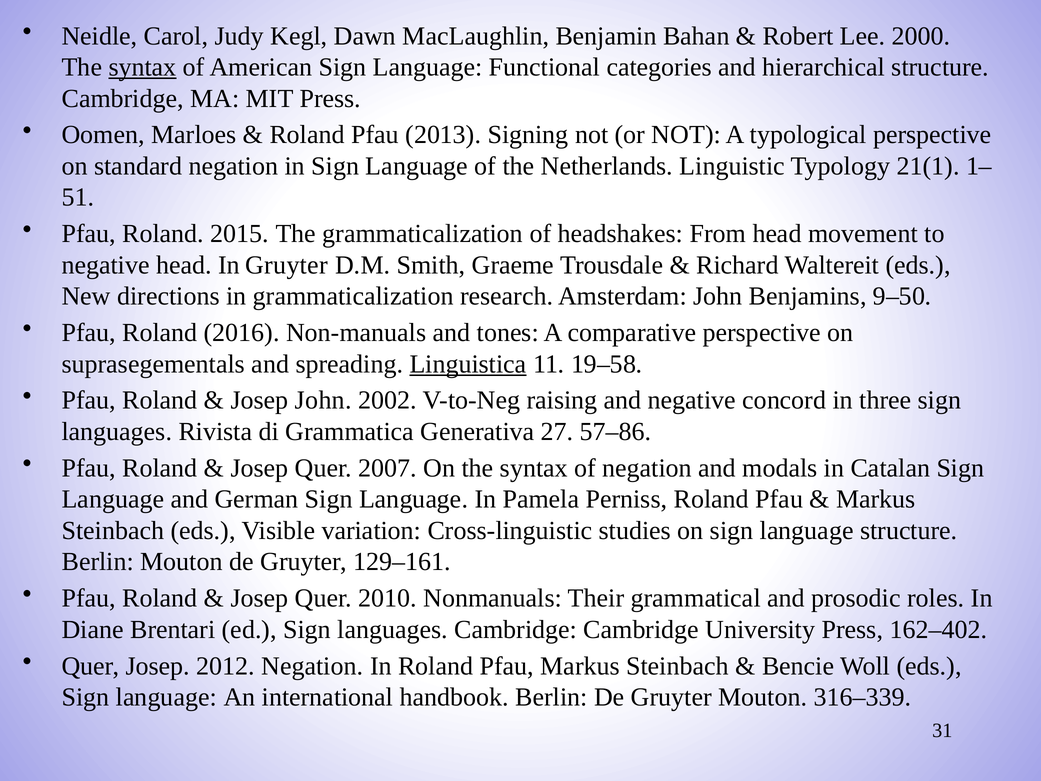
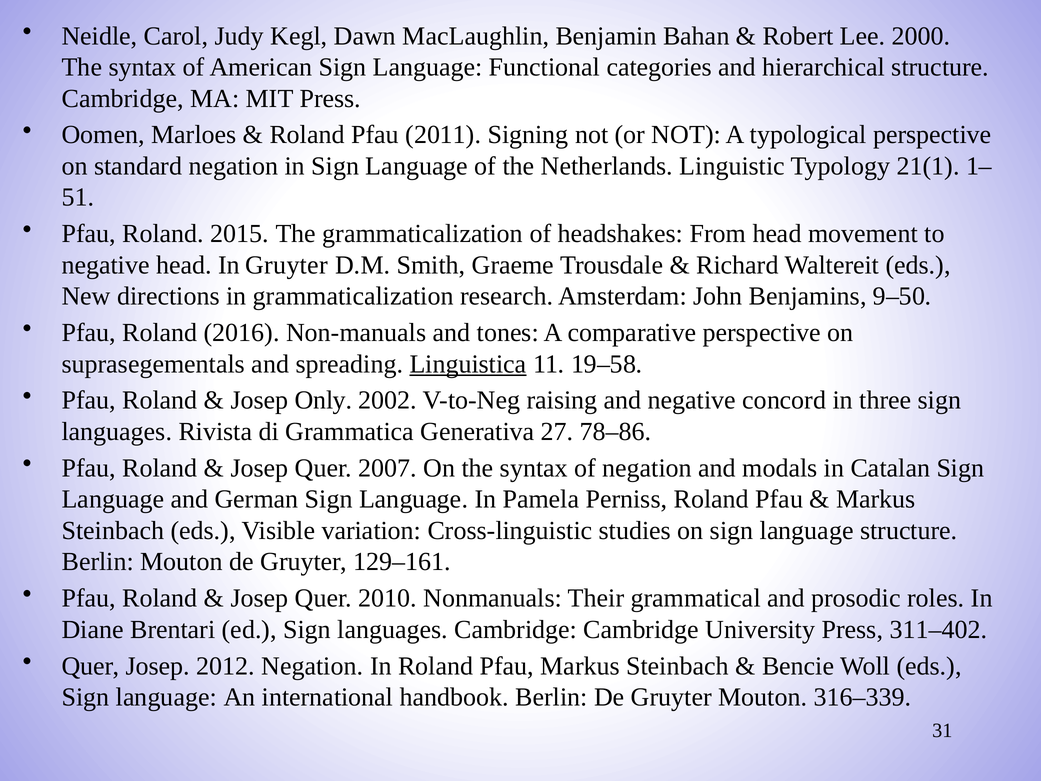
syntax at (142, 67) underline: present -> none
2013: 2013 -> 2011
Josep John: John -> Only
57–86: 57–86 -> 78–86
162–402: 162–402 -> 311–402
